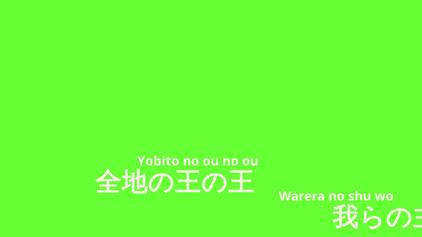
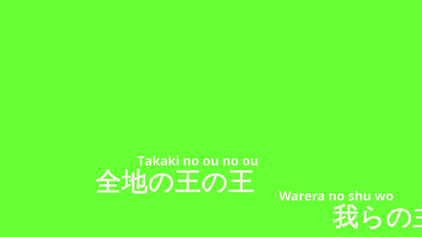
Yobito: Yobito -> Takaki
